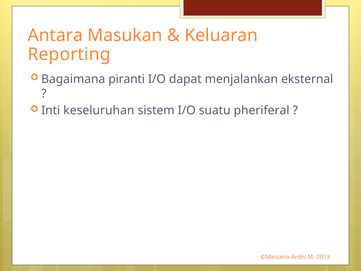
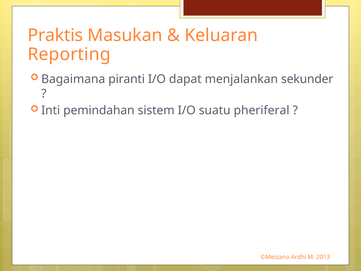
Antara: Antara -> Praktis
eksternal: eksternal -> sekunder
keseluruhan: keseluruhan -> pemindahan
